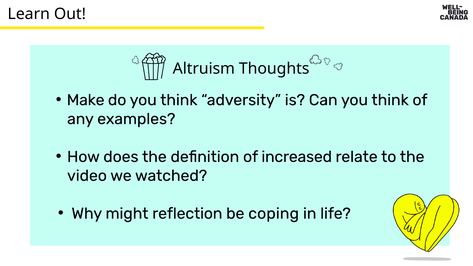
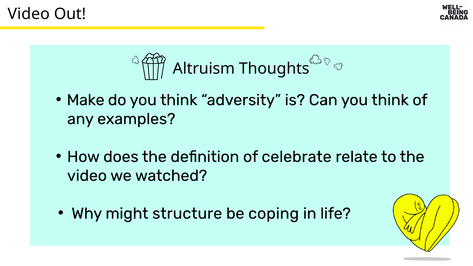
Learn at (29, 14): Learn -> Video
increased: increased -> celebrate
reflection: reflection -> structure
